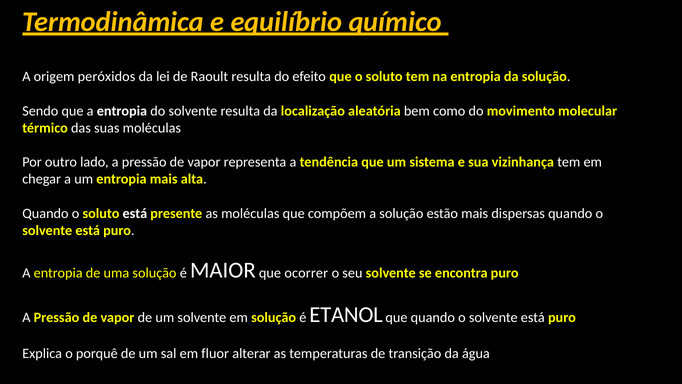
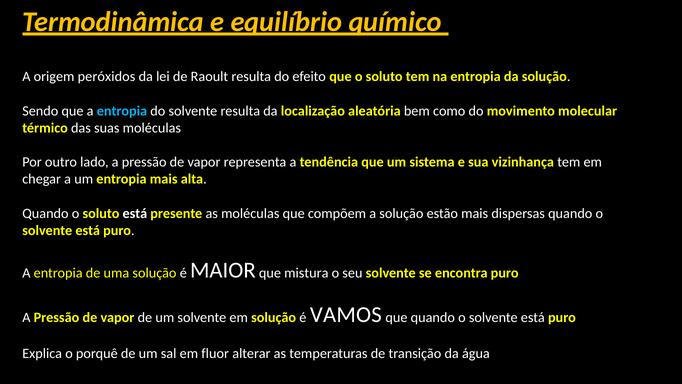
entropia at (122, 111) colour: white -> light blue
ocorrer: ocorrer -> mistura
ETANOL: ETANOL -> VAMOS
